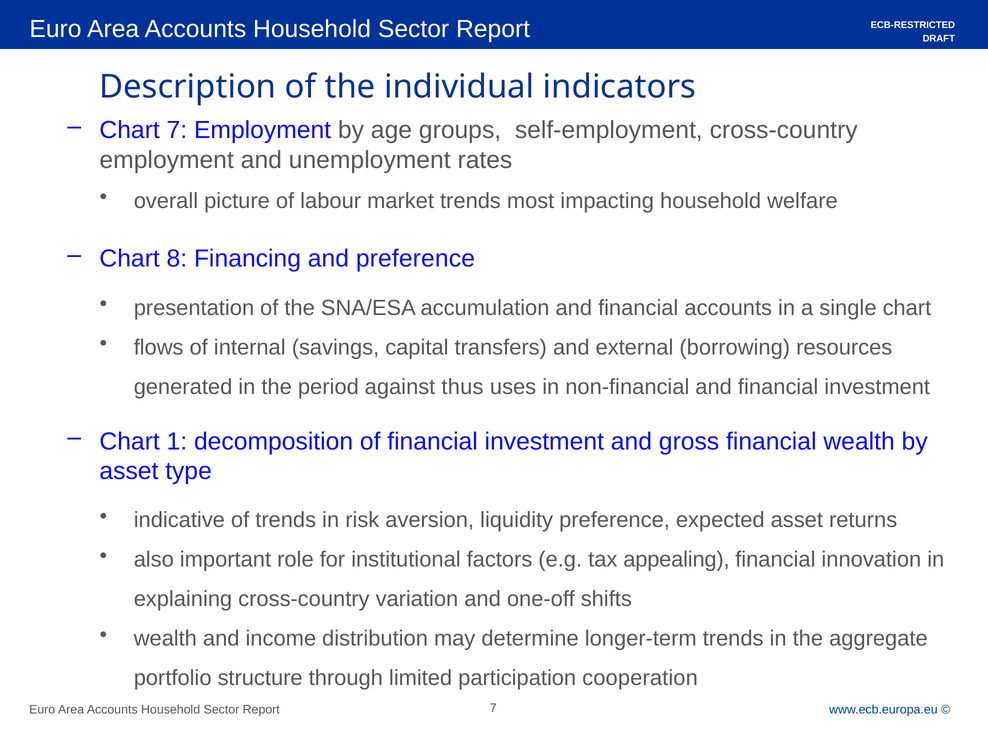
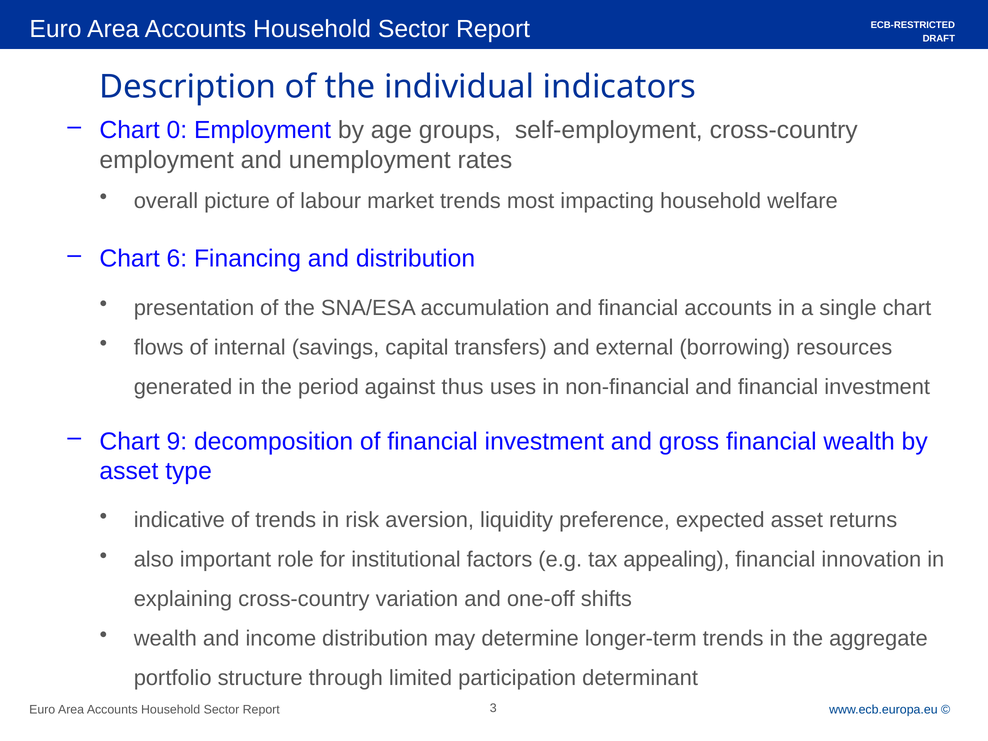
Chart 7: 7 -> 0
8: 8 -> 6
and preference: preference -> distribution
1: 1 -> 9
cooperation: cooperation -> determinant
Report 7: 7 -> 3
